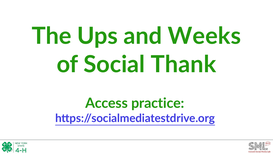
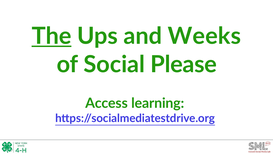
The underline: none -> present
Thank: Thank -> Please
practice: practice -> learning
